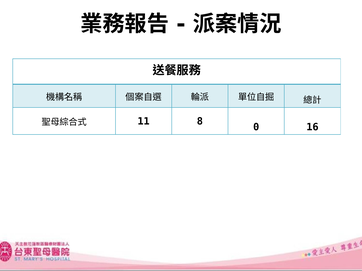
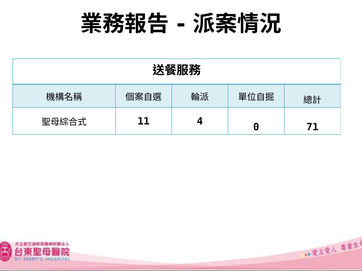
8: 8 -> 4
16: 16 -> 71
